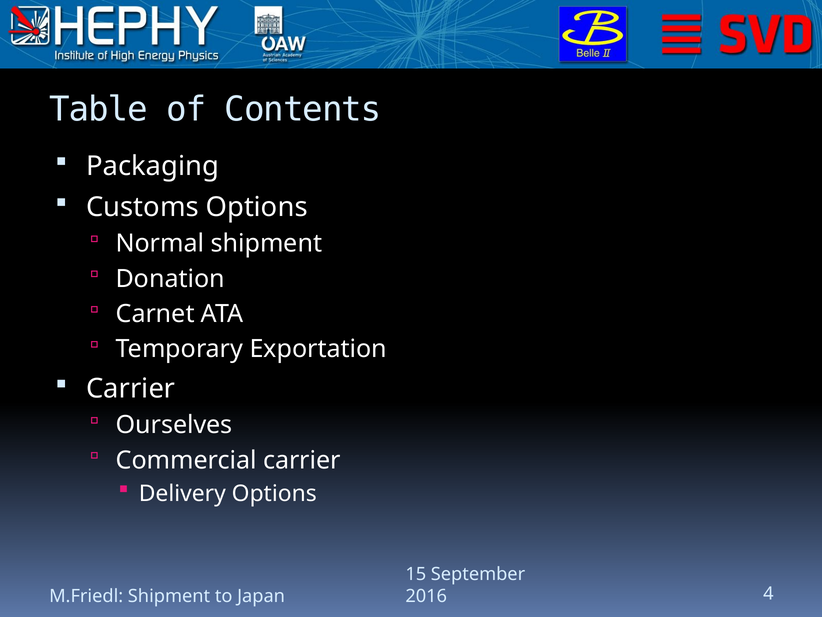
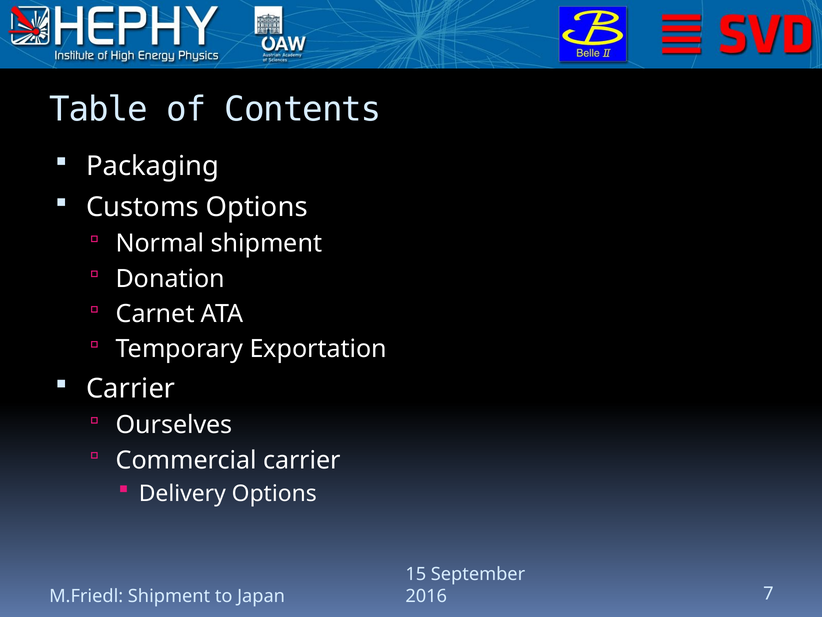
4: 4 -> 7
